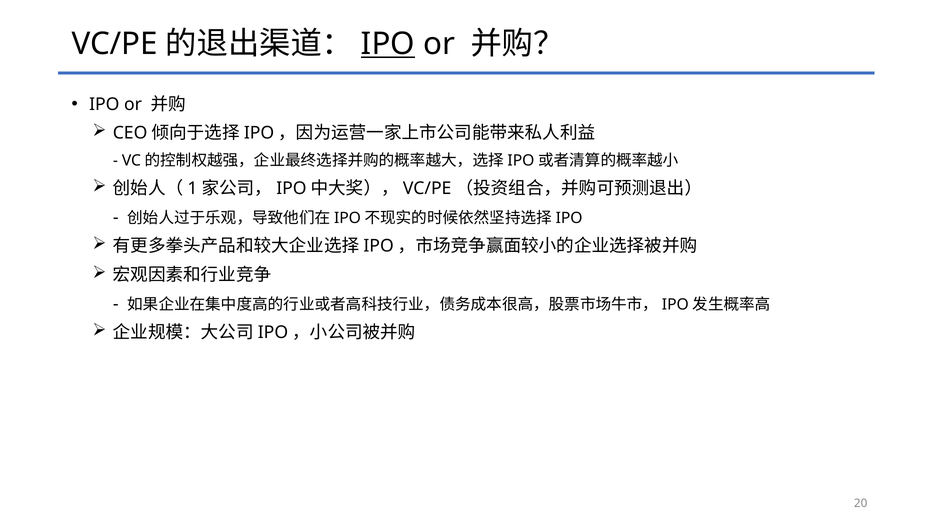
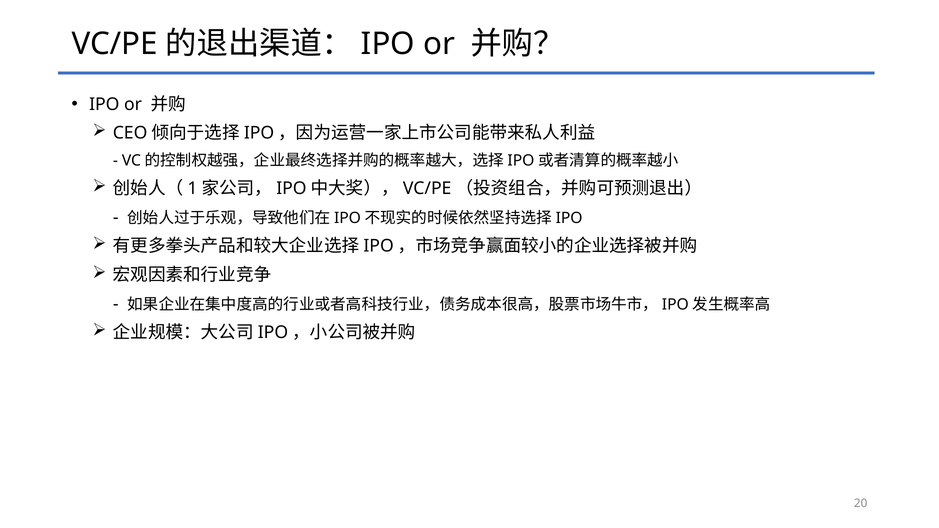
IPO at (388, 44) underline: present -> none
